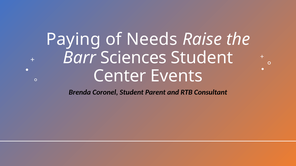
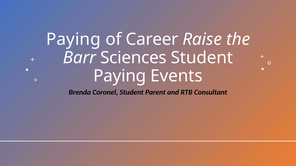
Needs: Needs -> Career
Center at (120, 76): Center -> Paying
